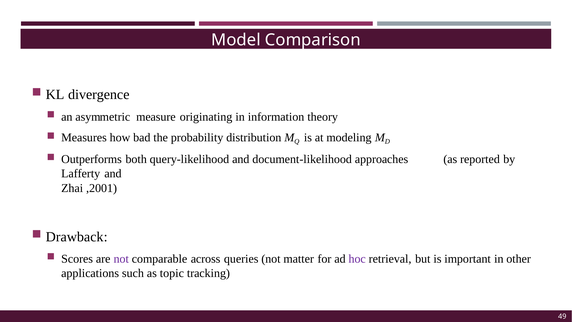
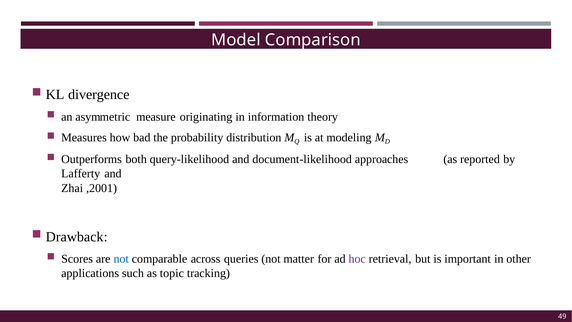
not at (121, 259) colour: purple -> blue
